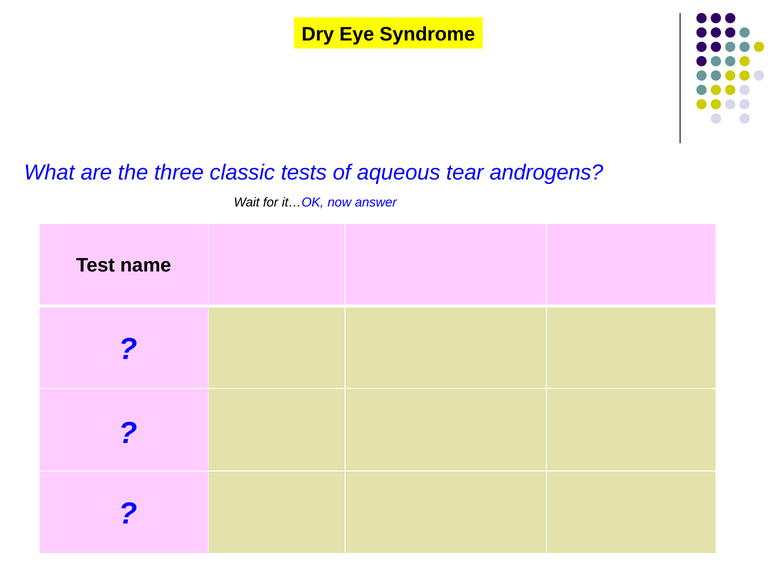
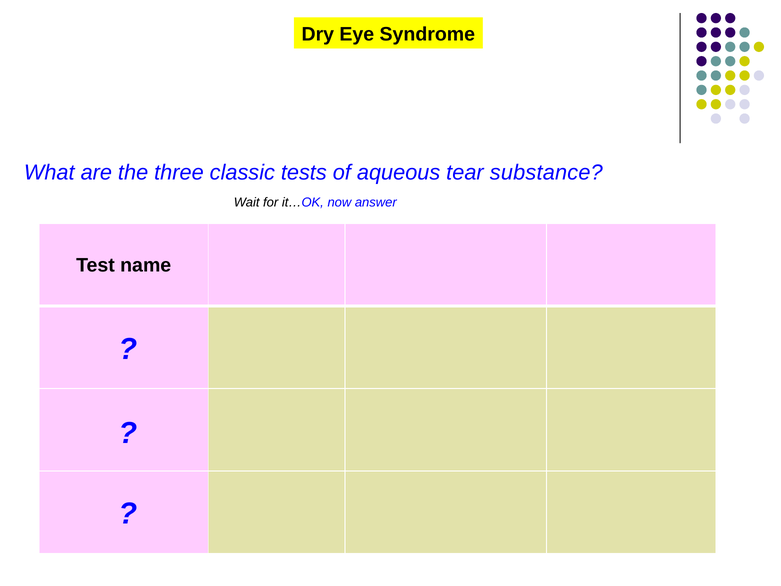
androgens: androgens -> substance
